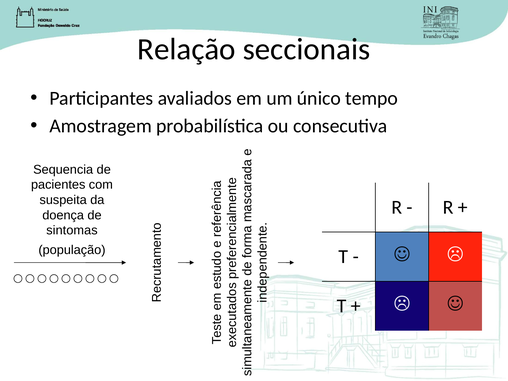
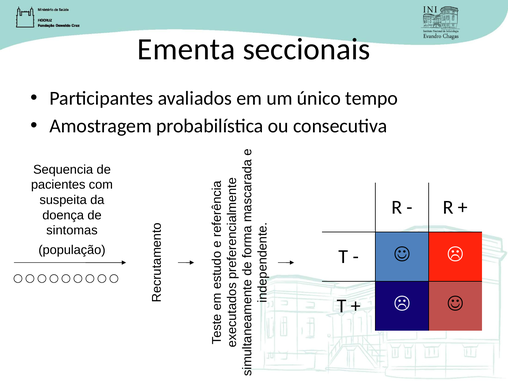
Relação: Relação -> Ementa
